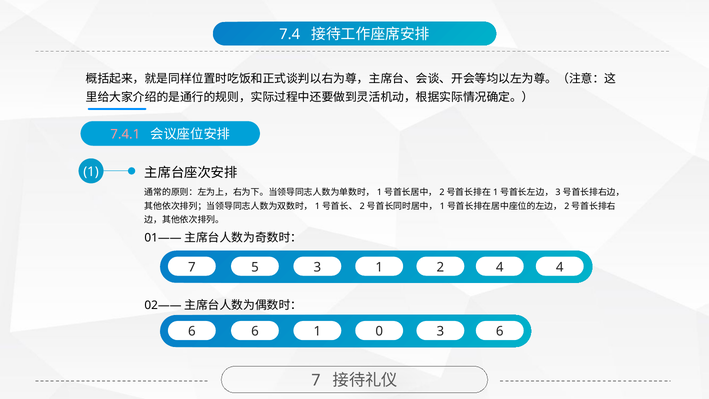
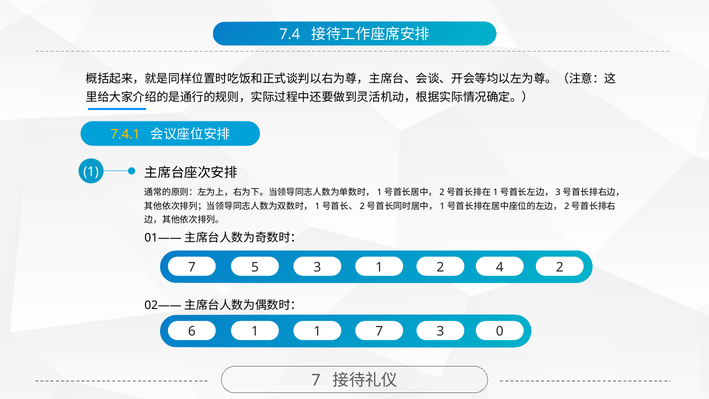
7.4.1 colour: pink -> yellow
4 at (560, 267): 4 -> 2
6 6: 6 -> 1
1 0: 0 -> 7
3 6: 6 -> 0
